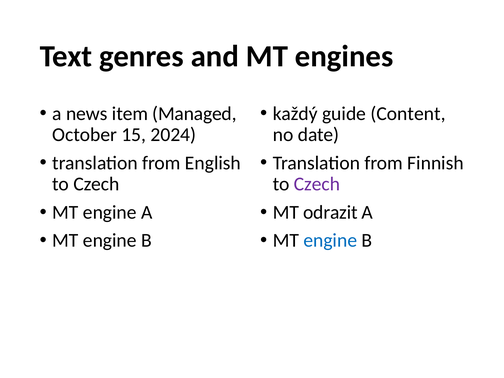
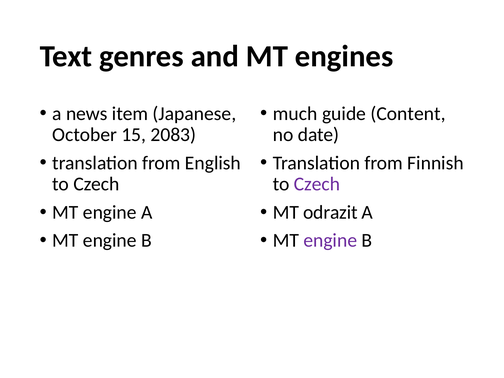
Managed: Managed -> Japanese
každý: každý -> much
2024: 2024 -> 2083
engine at (330, 240) colour: blue -> purple
